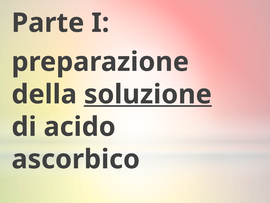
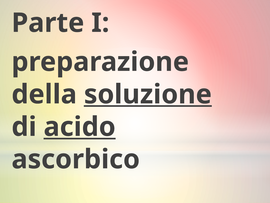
acido underline: none -> present
